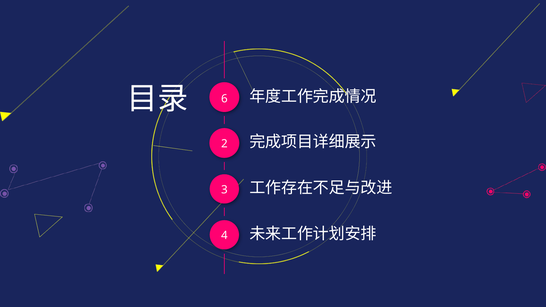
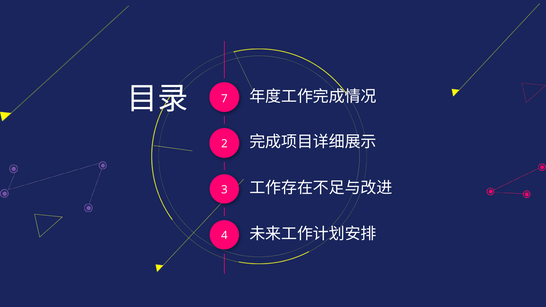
6: 6 -> 7
